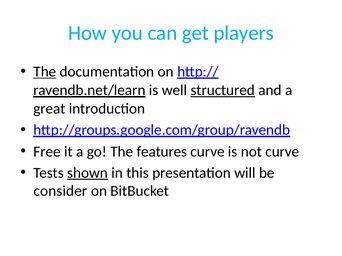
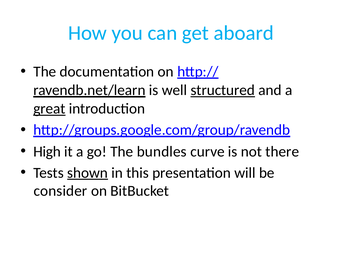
players: players -> aboard
The at (45, 72) underline: present -> none
great underline: none -> present
Free: Free -> High
features: features -> bundles
not curve: curve -> there
